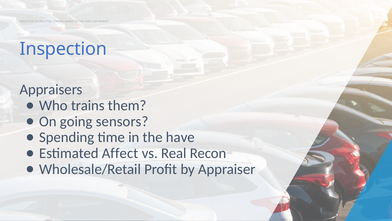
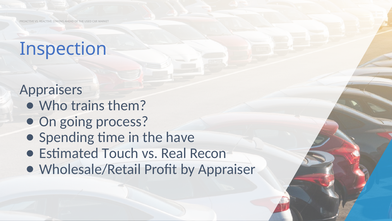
sensors: sensors -> process
Affect: Affect -> Touch
